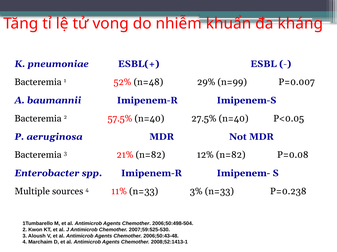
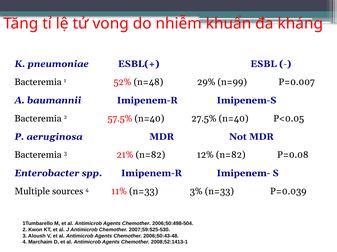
P=0.238: P=0.238 -> P=0.039
